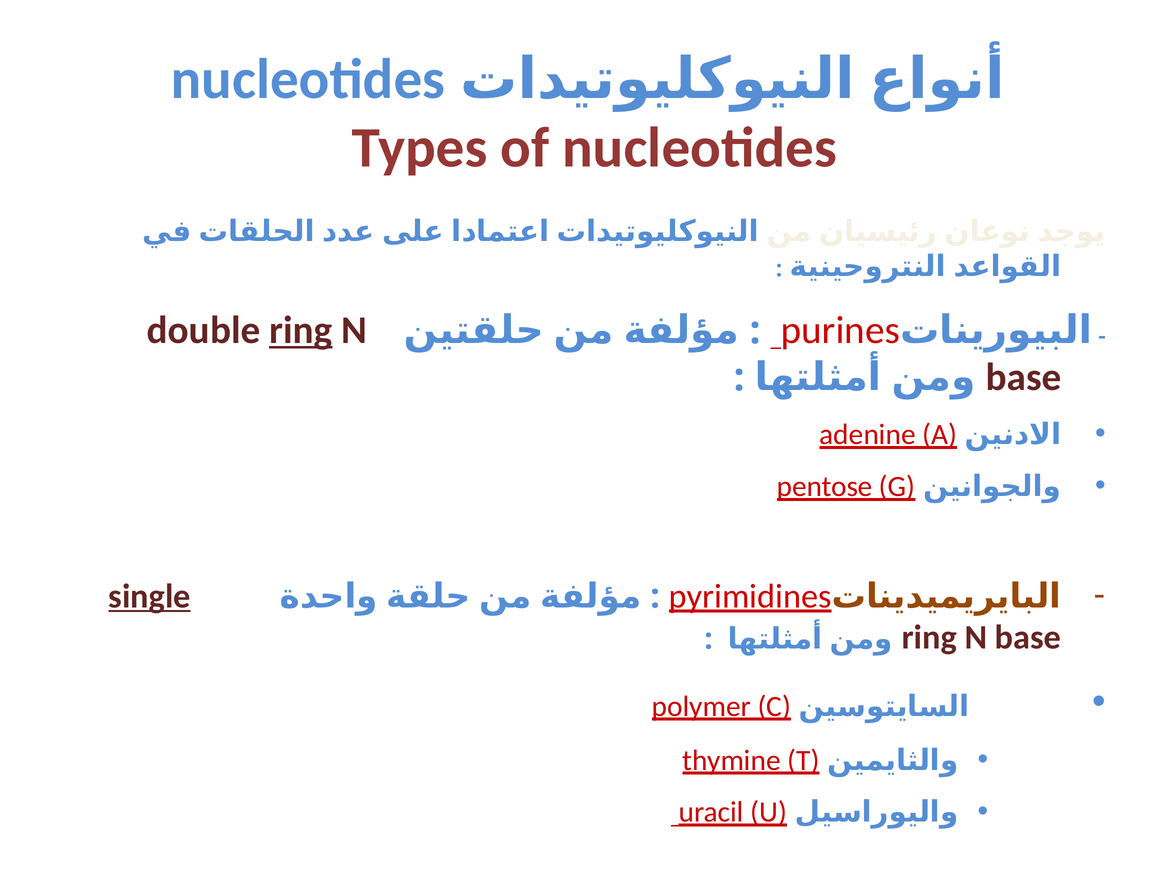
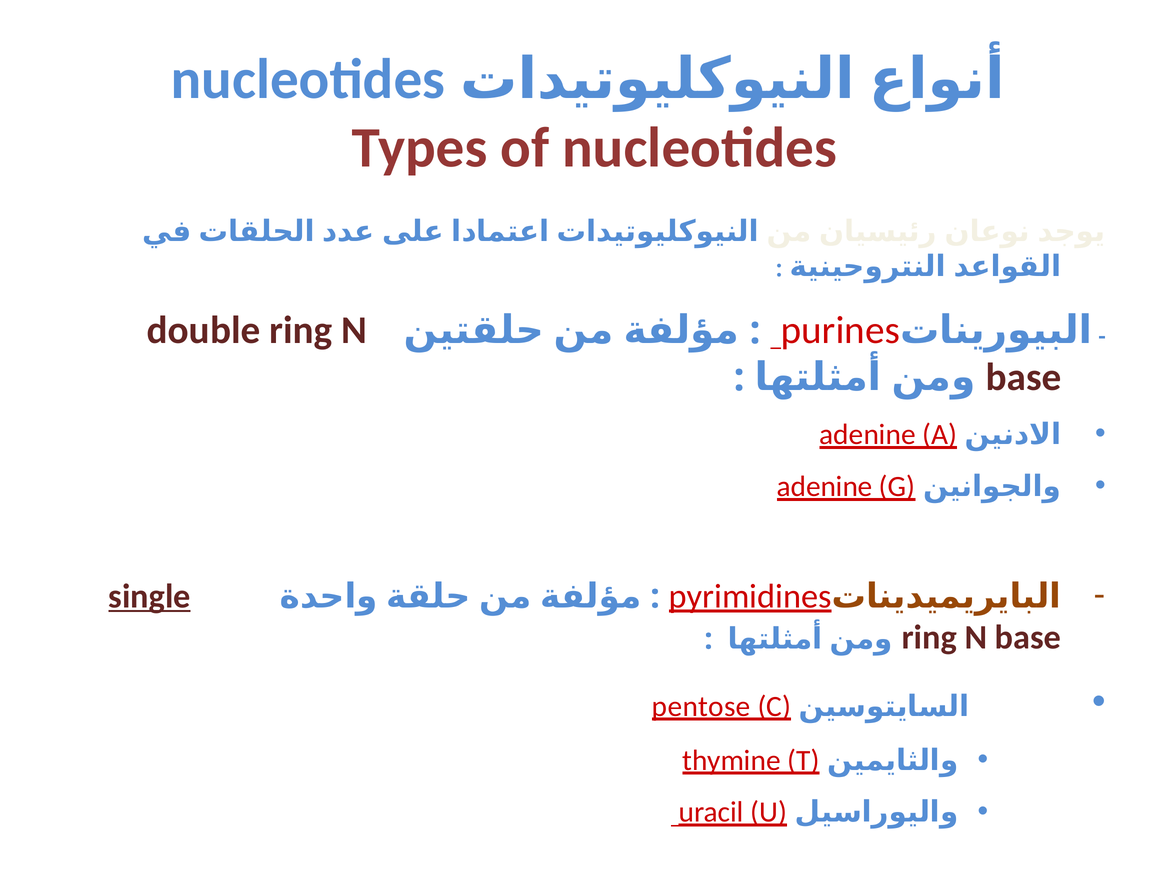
ring at (301, 330) underline: present -> none
pentose at (825, 487): pentose -> adenine
polymer: polymer -> pentose
